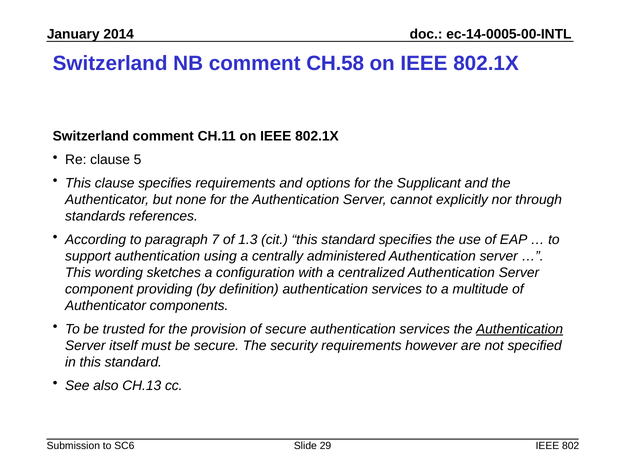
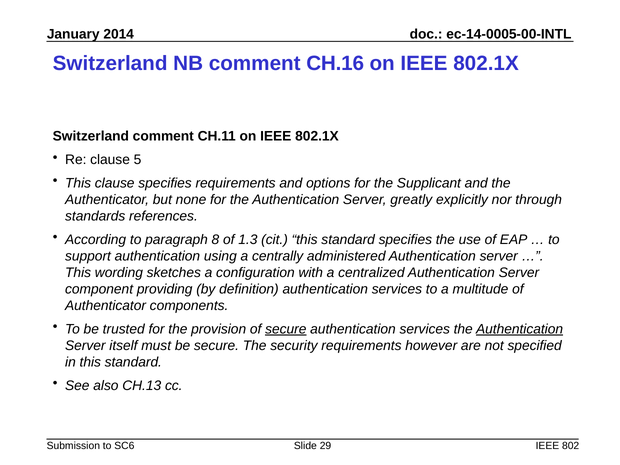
CH.58: CH.58 -> CH.16
cannot: cannot -> greatly
7: 7 -> 8
secure at (286, 329) underline: none -> present
